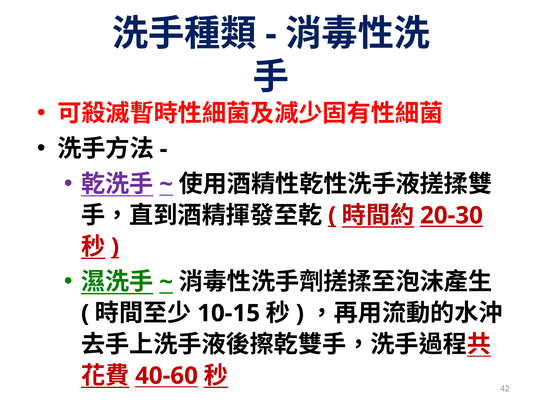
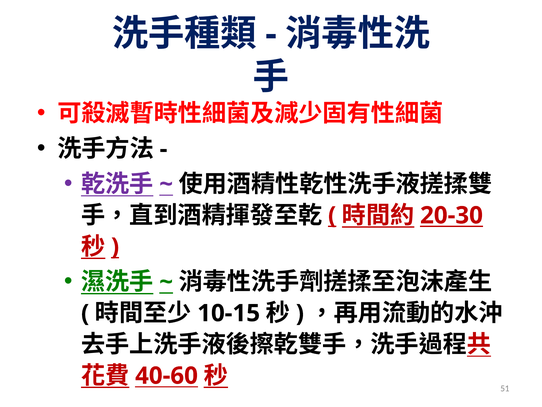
42: 42 -> 51
